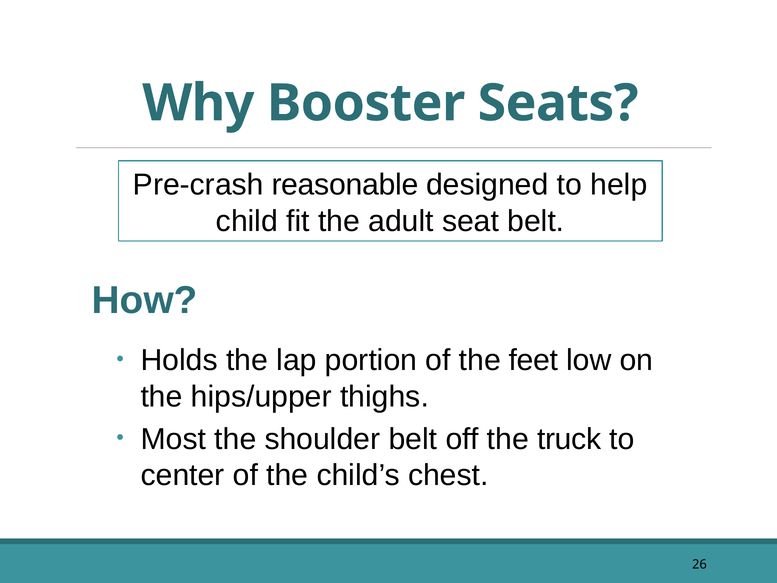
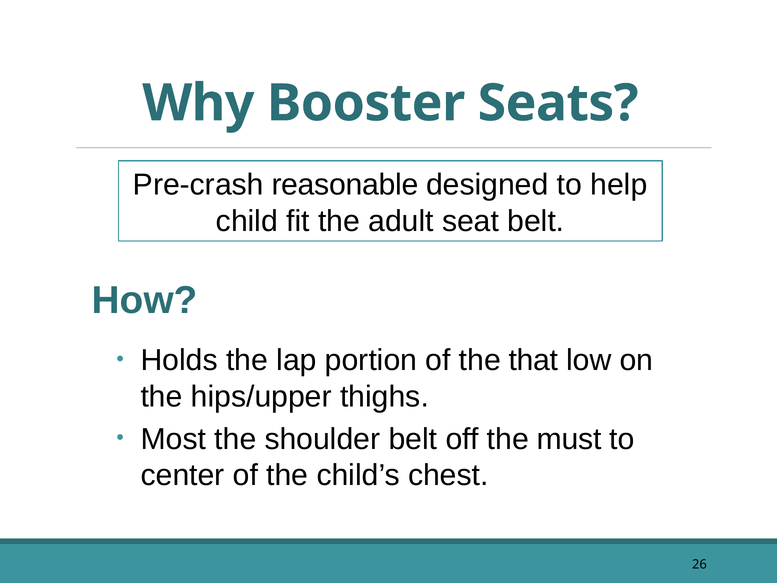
feet: feet -> that
truck: truck -> must
